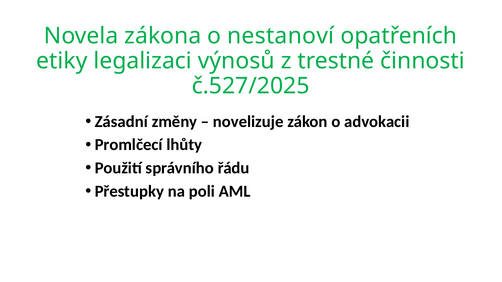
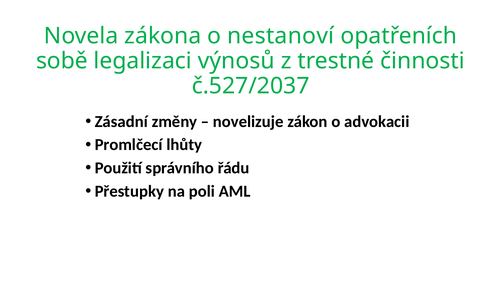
etiky: etiky -> sobě
č.527/2025: č.527/2025 -> č.527/2037
